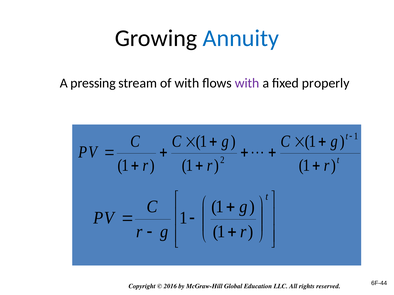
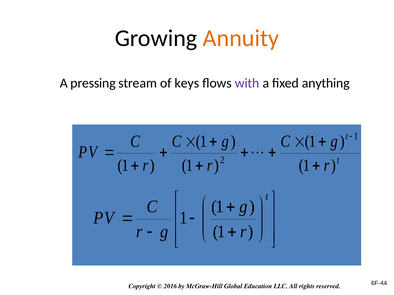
Annuity colour: blue -> orange
of with: with -> keys
properly: properly -> anything
